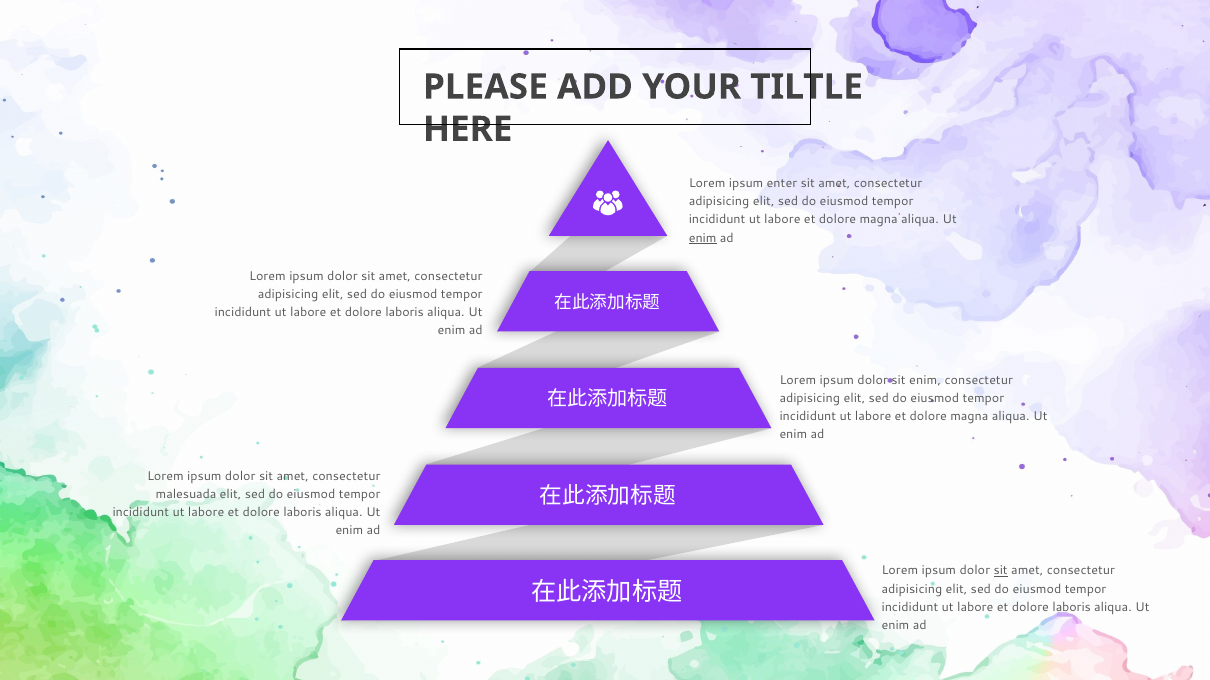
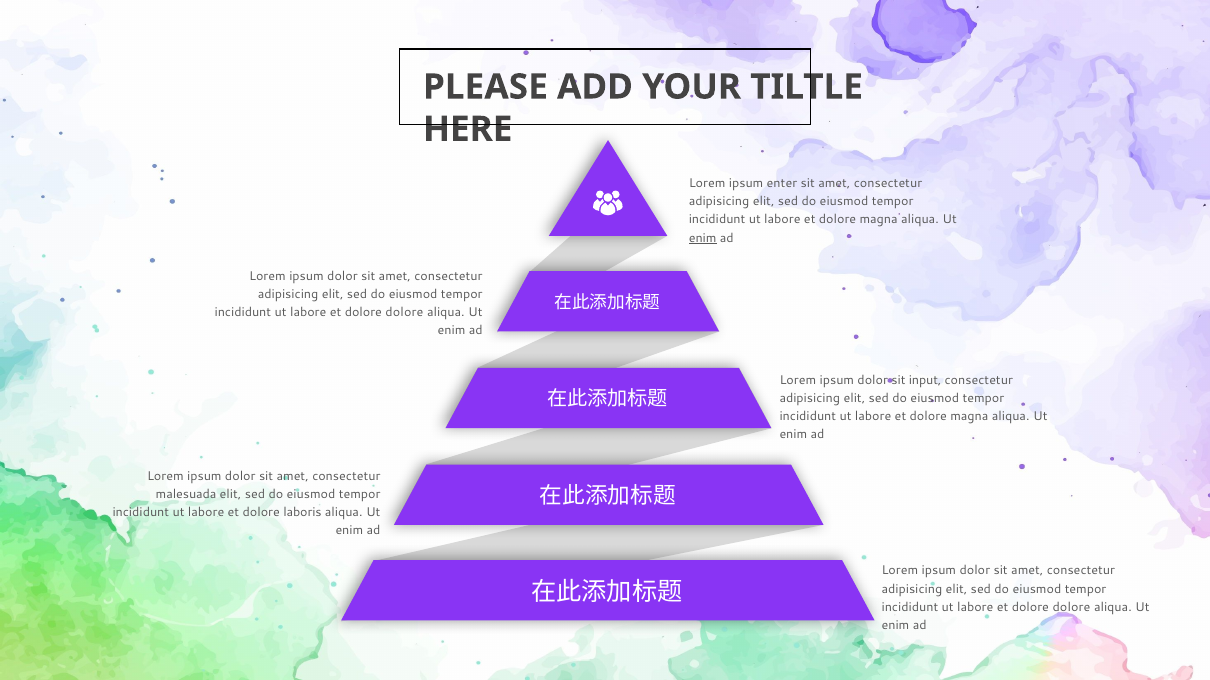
laboris at (405, 313): laboris -> dolore
sit enim: enim -> input
sit at (1001, 571) underline: present -> none
laboris at (1072, 608): laboris -> dolore
